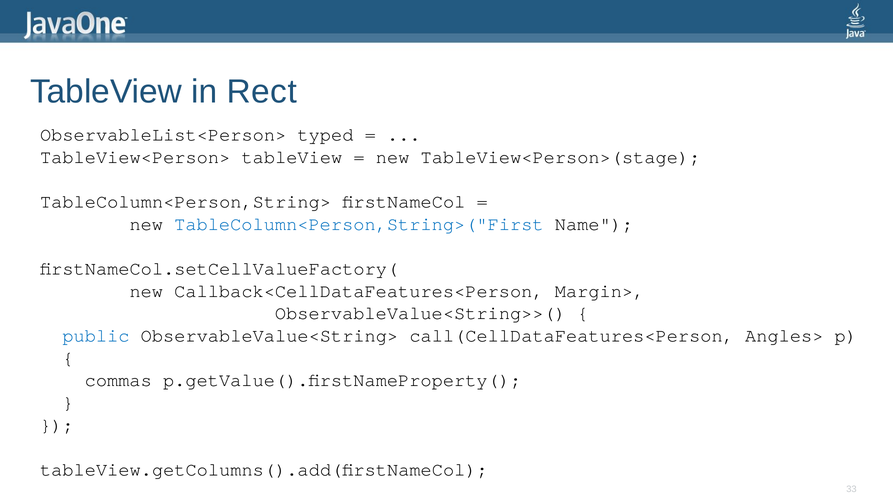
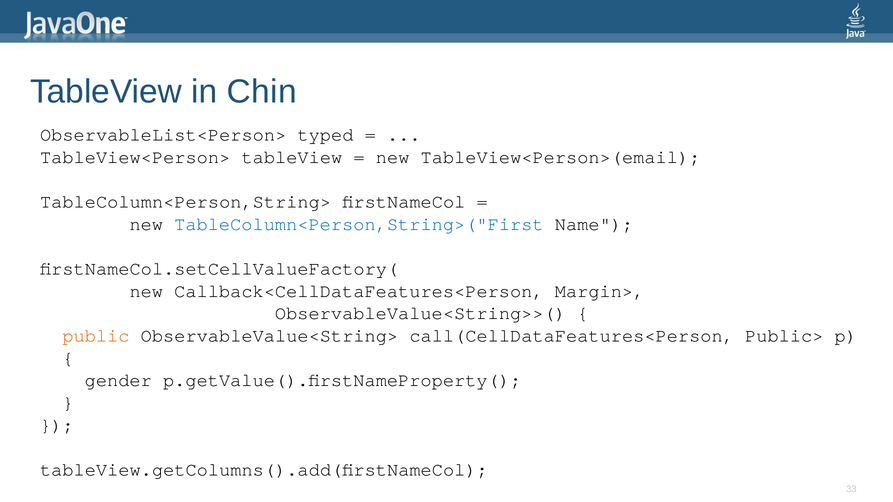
Rect: Rect -> Chin
TableView<Person>(stage: TableView<Person>(stage -> TableView<Person>(email
public colour: blue -> orange
Angles>: Angles> -> Public>
commas: commas -> gender
